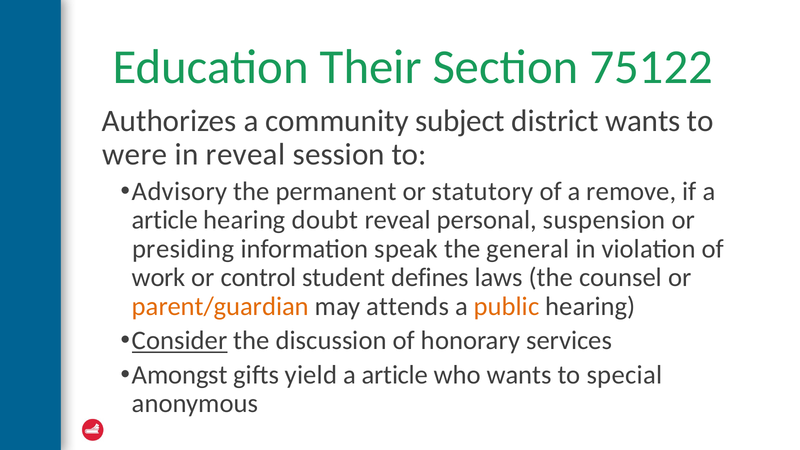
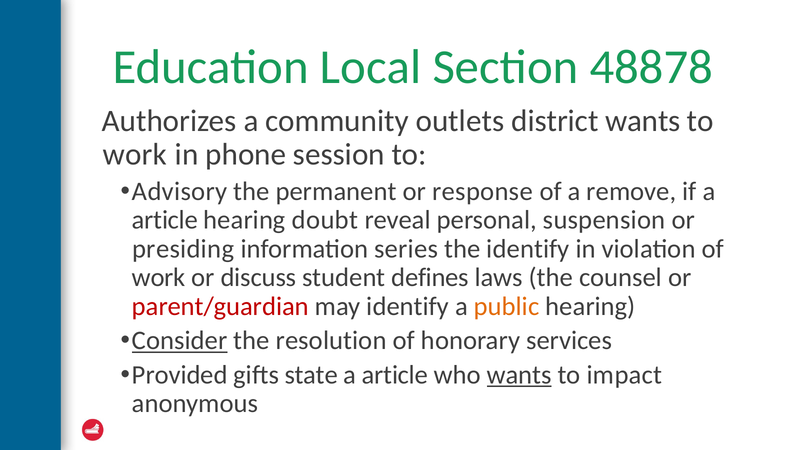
Their: Their -> Local
75122: 75122 -> 48878
subject: subject -> outlets
were at (135, 155): were -> work
in reveal: reveal -> phone
statutory: statutory -> response
speak: speak -> series
the general: general -> identify
control: control -> discuss
parent/guardian colour: orange -> red
may attends: attends -> identify
discussion: discussion -> resolution
Amongst: Amongst -> Provided
yield: yield -> state
wants at (519, 375) underline: none -> present
special: special -> impact
